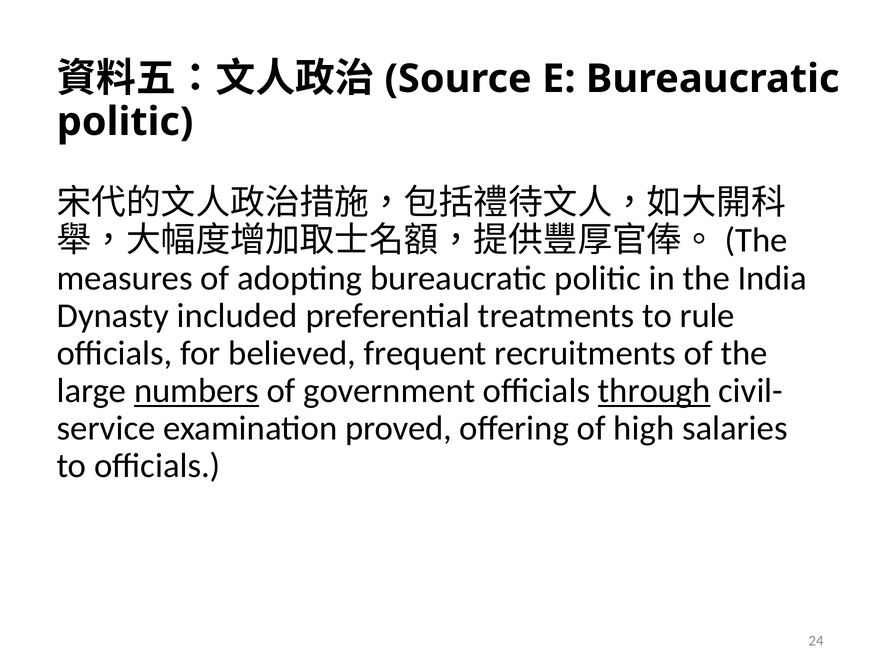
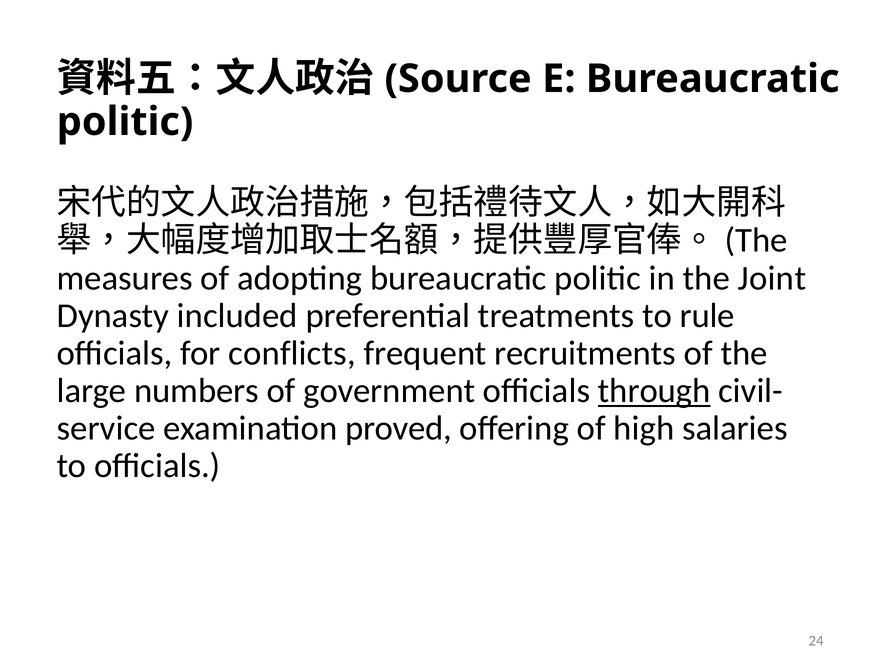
India: India -> Joint
believed: believed -> conflicts
numbers underline: present -> none
